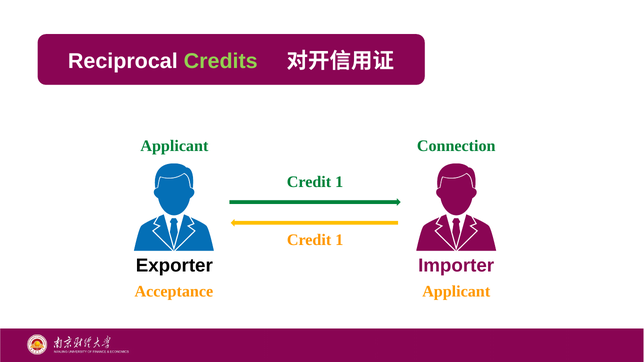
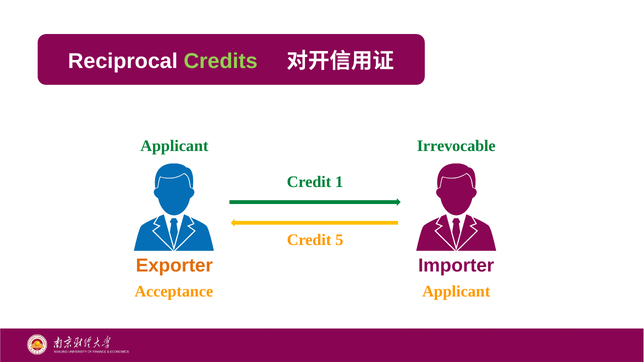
Connection: Connection -> Irrevocable
1 at (339, 240): 1 -> 5
Exporter colour: black -> orange
